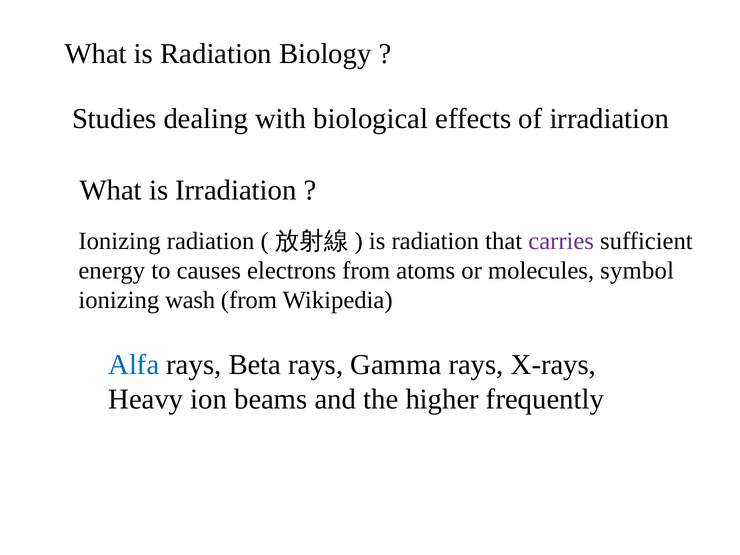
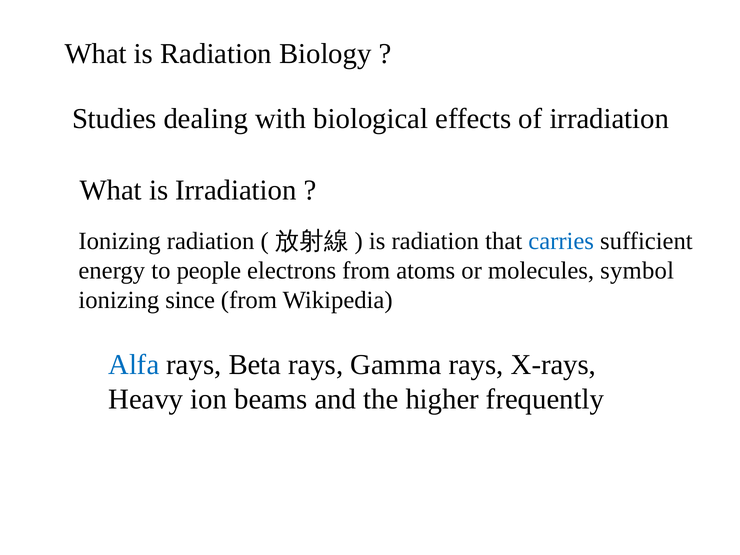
carries colour: purple -> blue
causes: causes -> people
wash: wash -> since
